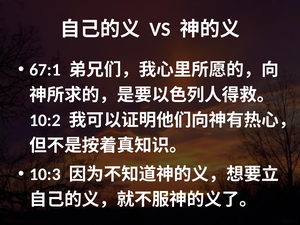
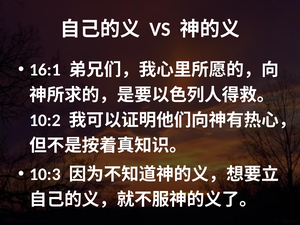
67:1: 67:1 -> 16:1
